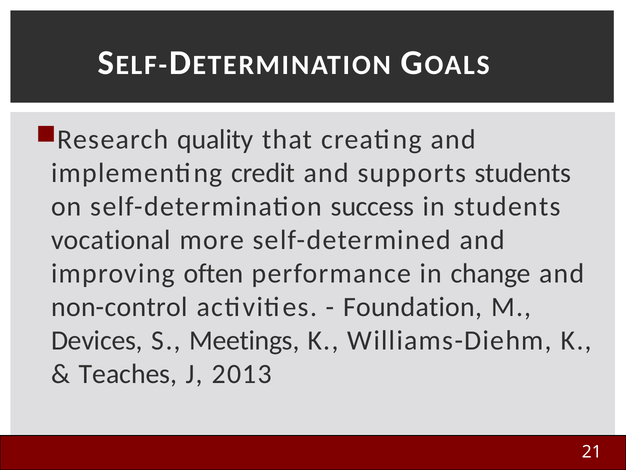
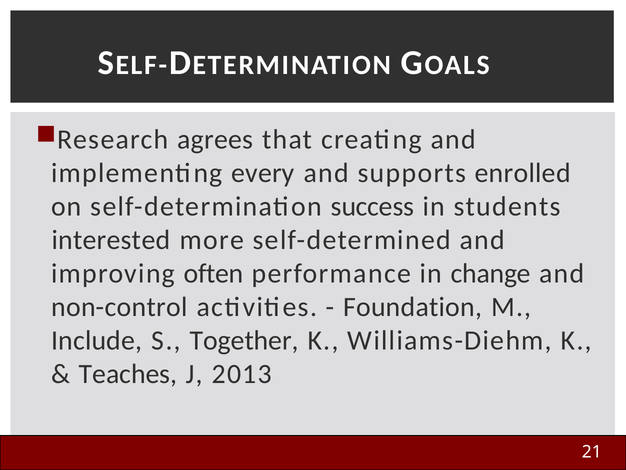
quality: quality -> agrees
credit: credit -> every
supports students: students -> enrolled
vocational: vocational -> interested
Devices: Devices -> Include
Meetings: Meetings -> Together
